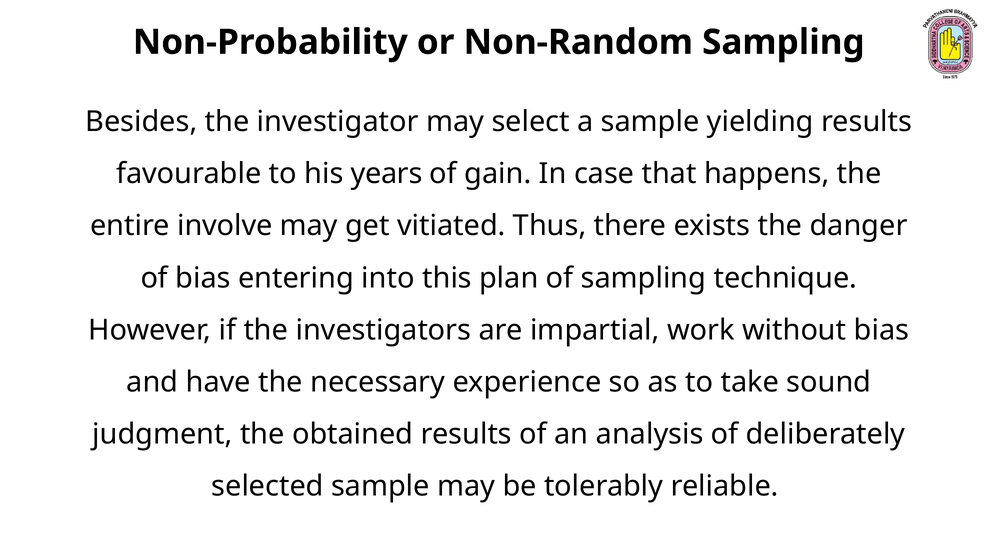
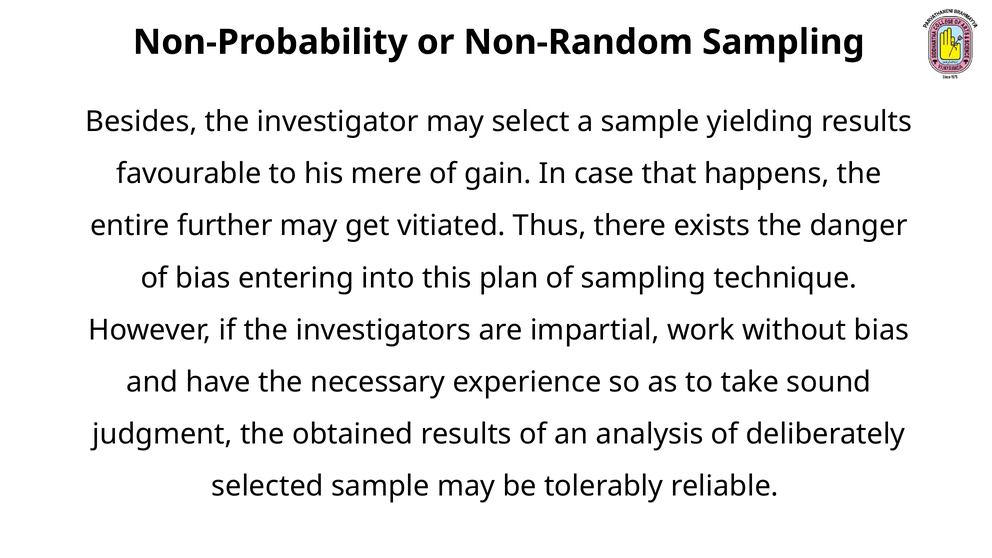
years: years -> mere
involve: involve -> further
